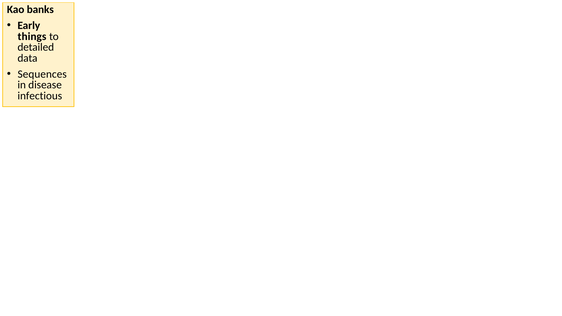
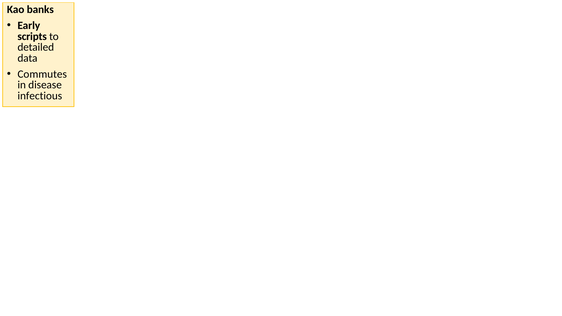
things: things -> scripts
Sequences: Sequences -> Commutes
